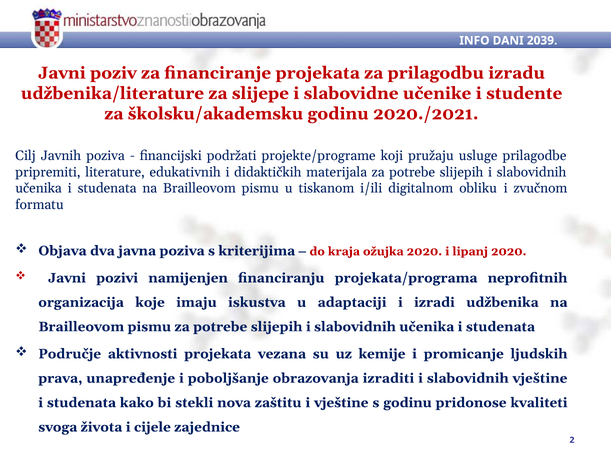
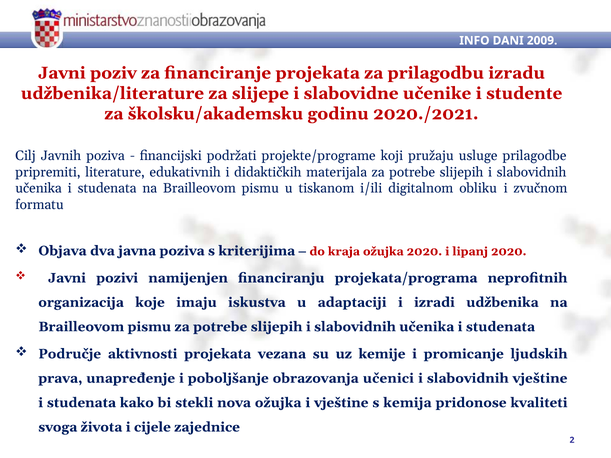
2039: 2039 -> 2009
izraditi: izraditi -> učenici
nova zaštitu: zaštitu -> ožujka
s godinu: godinu -> kemija
